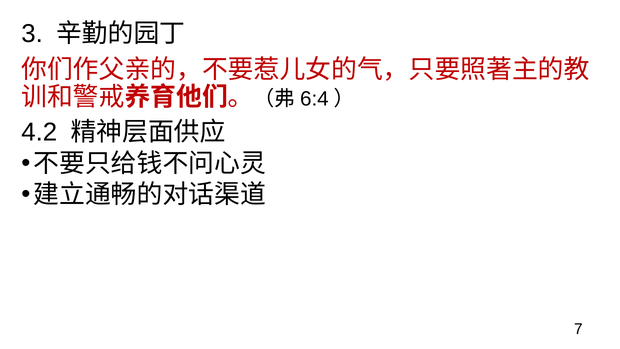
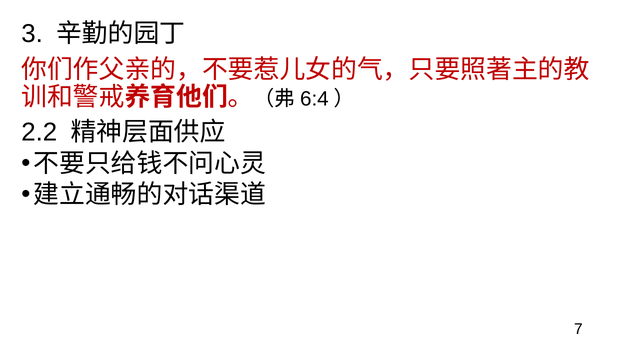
4.2: 4.2 -> 2.2
